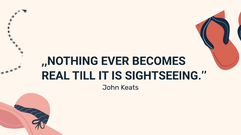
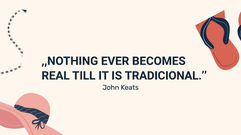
SIGHTSEEING: SIGHTSEEING -> TRADICIONAL
